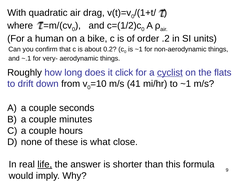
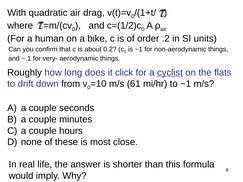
41: 41 -> 61
what: what -> most
life underline: present -> none
